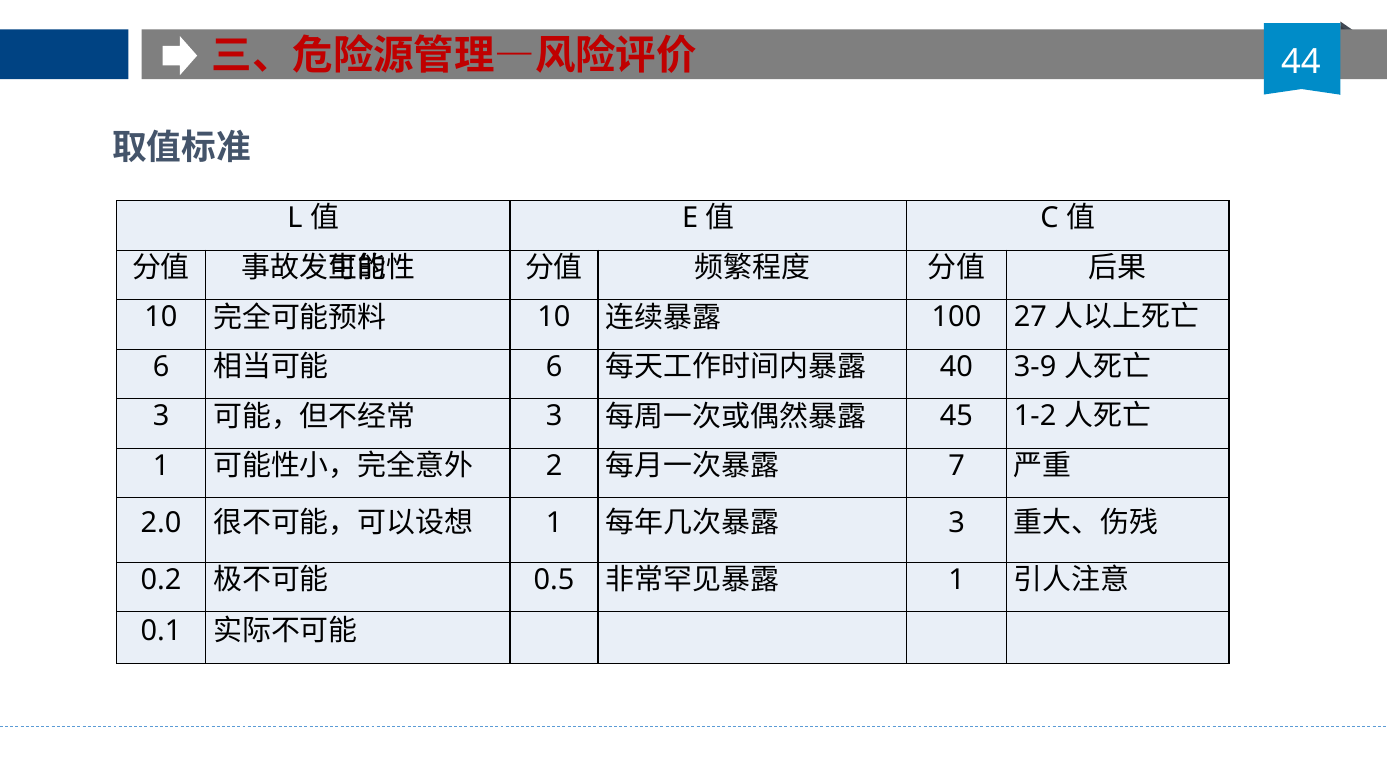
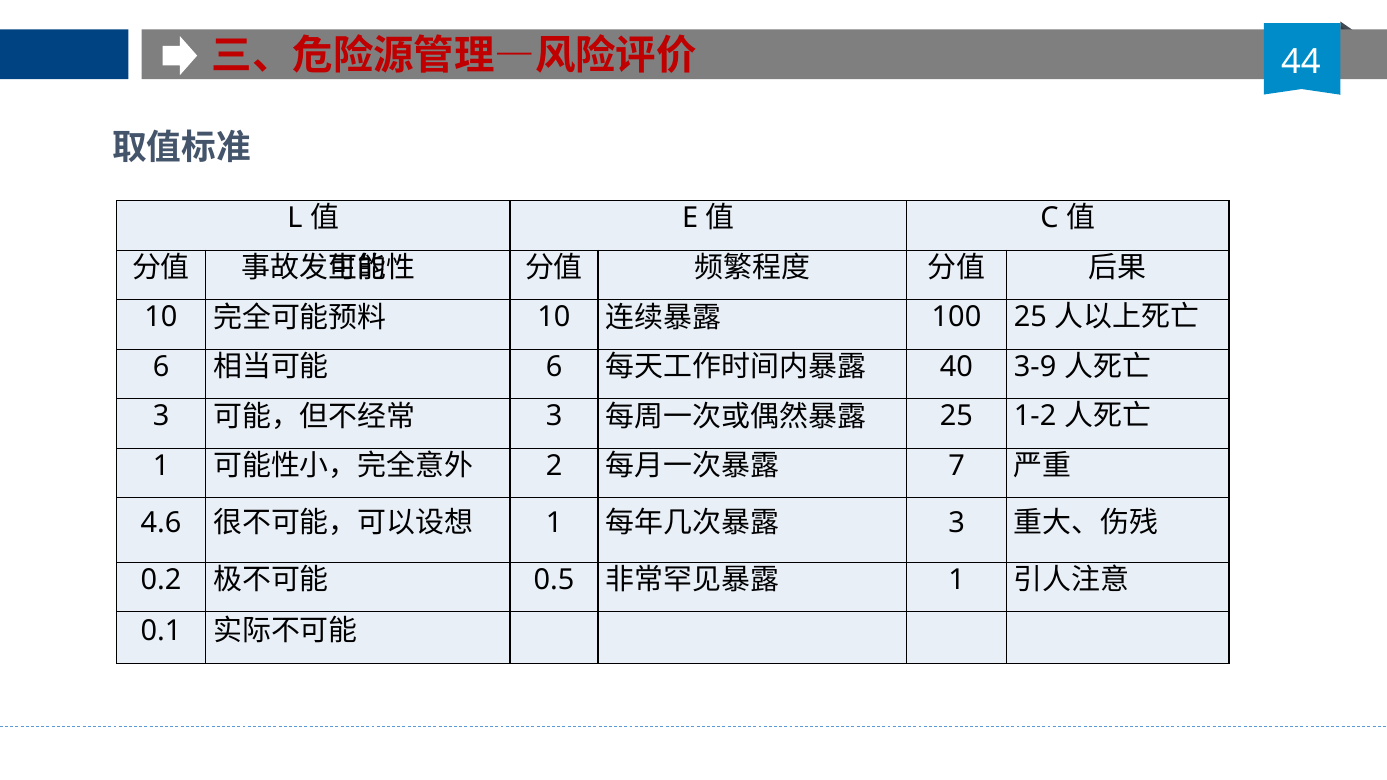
100 27: 27 -> 25
45 at (956, 417): 45 -> 25
2.0: 2.0 -> 4.6
